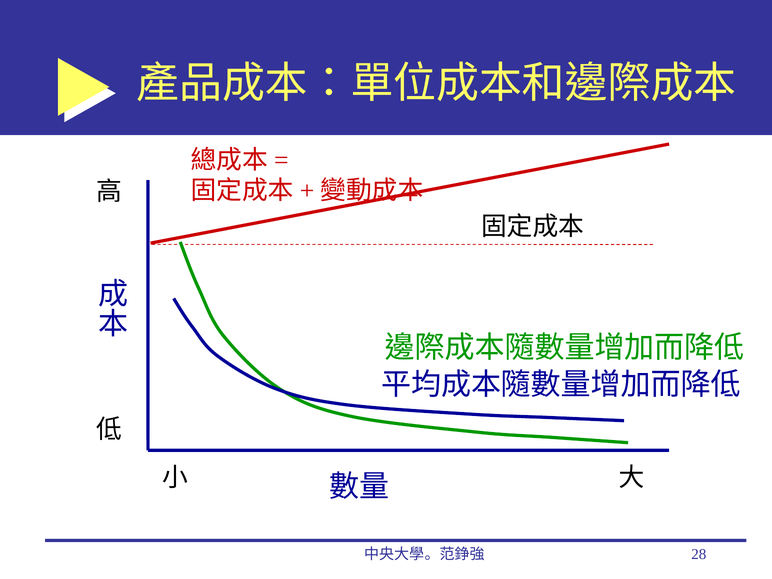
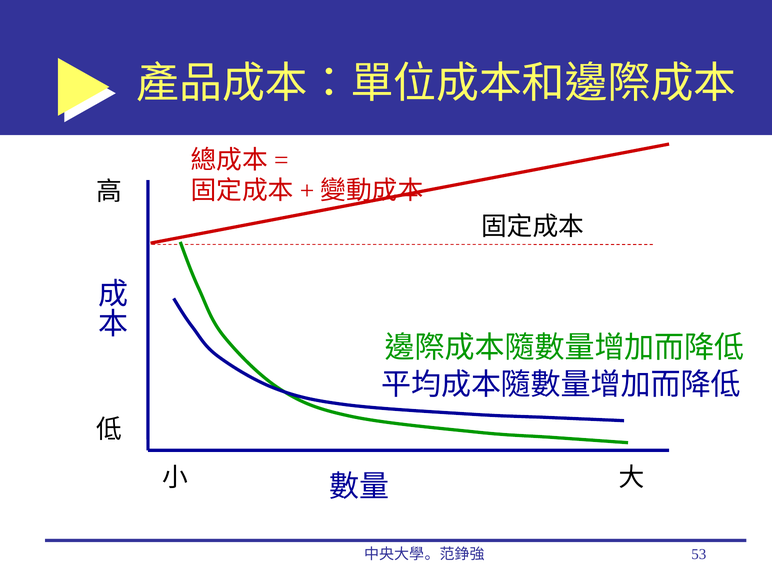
28: 28 -> 53
